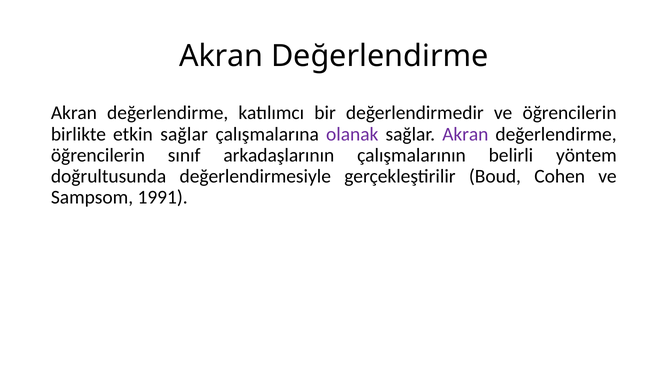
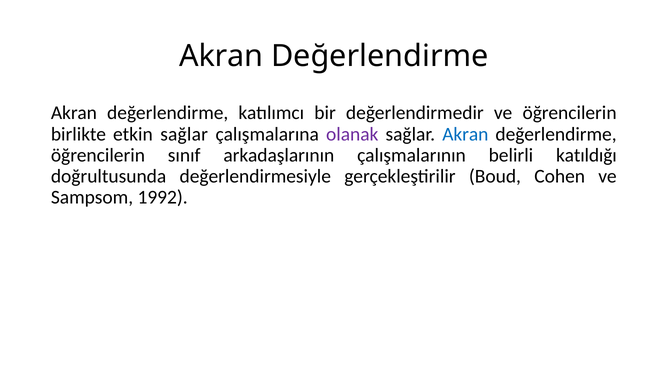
Akran at (465, 134) colour: purple -> blue
yöntem: yöntem -> katıldığı
1991: 1991 -> 1992
